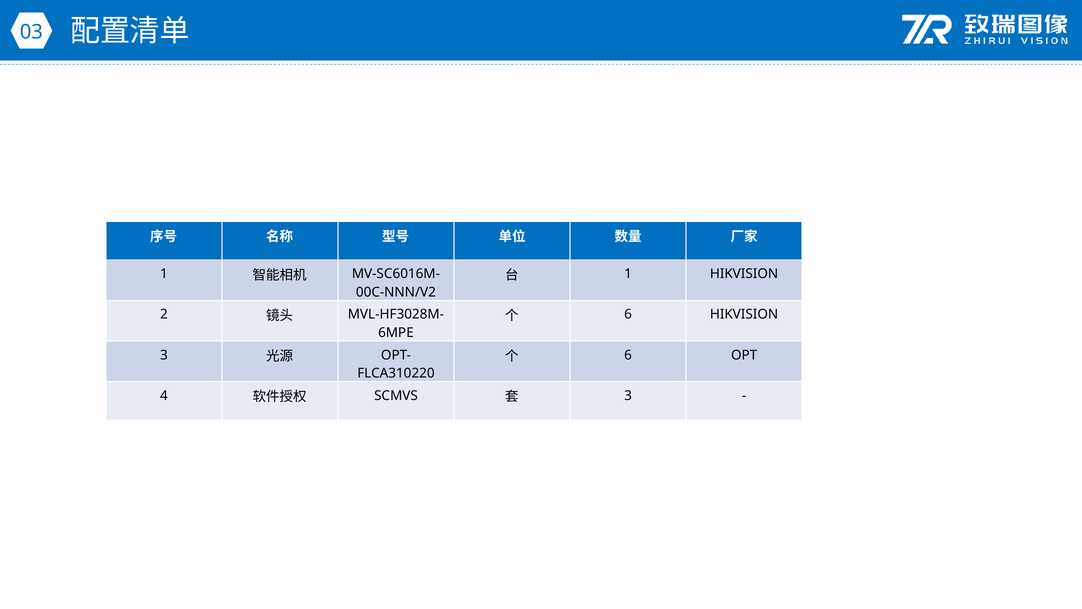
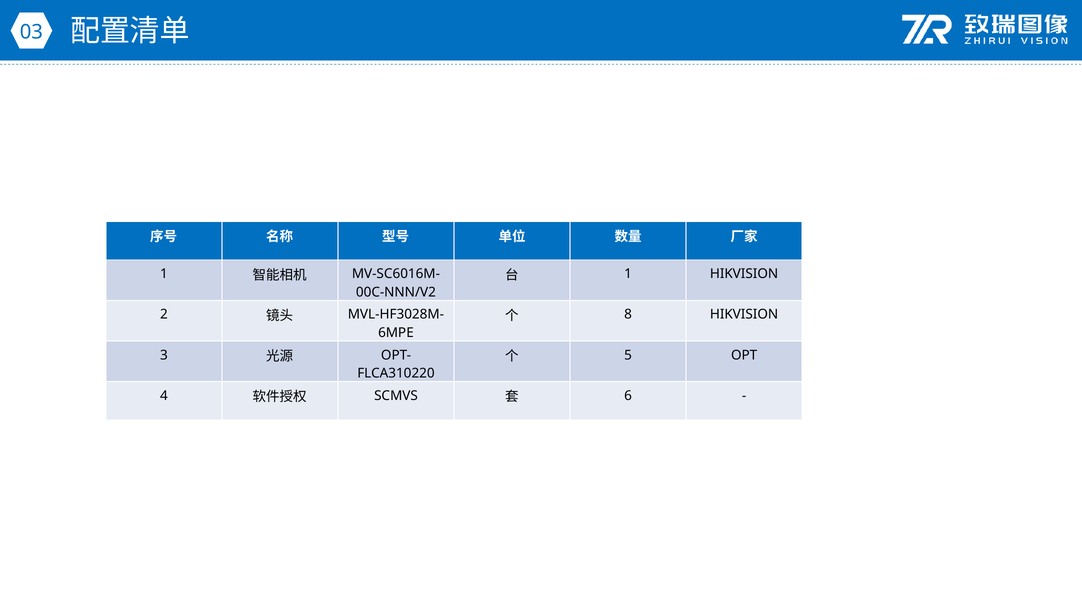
6 at (628, 314): 6 -> 8
6 at (628, 355): 6 -> 5
3 at (628, 395): 3 -> 6
